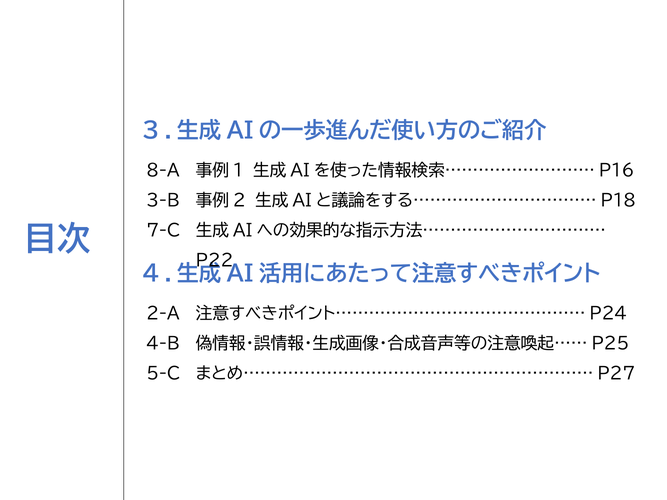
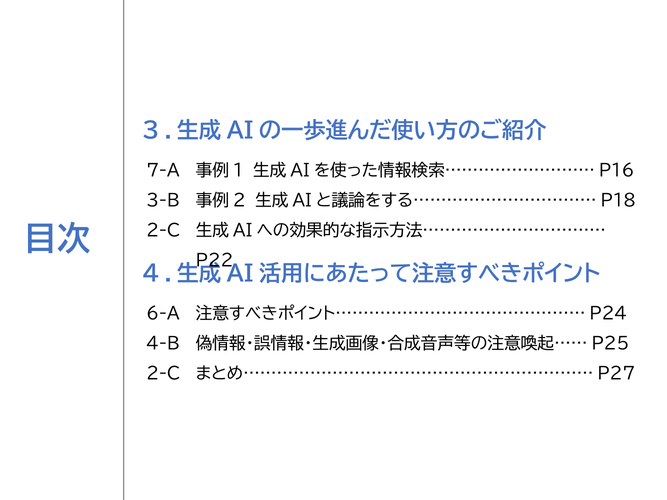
8-A: 8-A -> 7-A
7-C at (163, 231): 7-C -> 2-C
2-A: 2-A -> 6-A
5-C at (163, 374): 5-C -> 2-C
